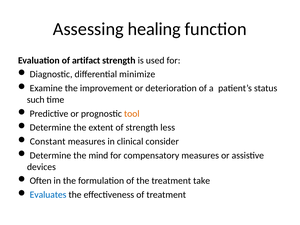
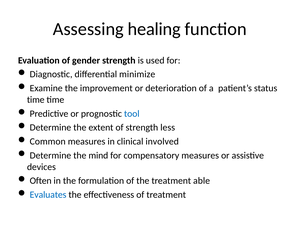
artifact: artifact -> gender
such at (36, 100): such -> time
tool colour: orange -> blue
Constant: Constant -> Common
consider: consider -> involved
take: take -> able
